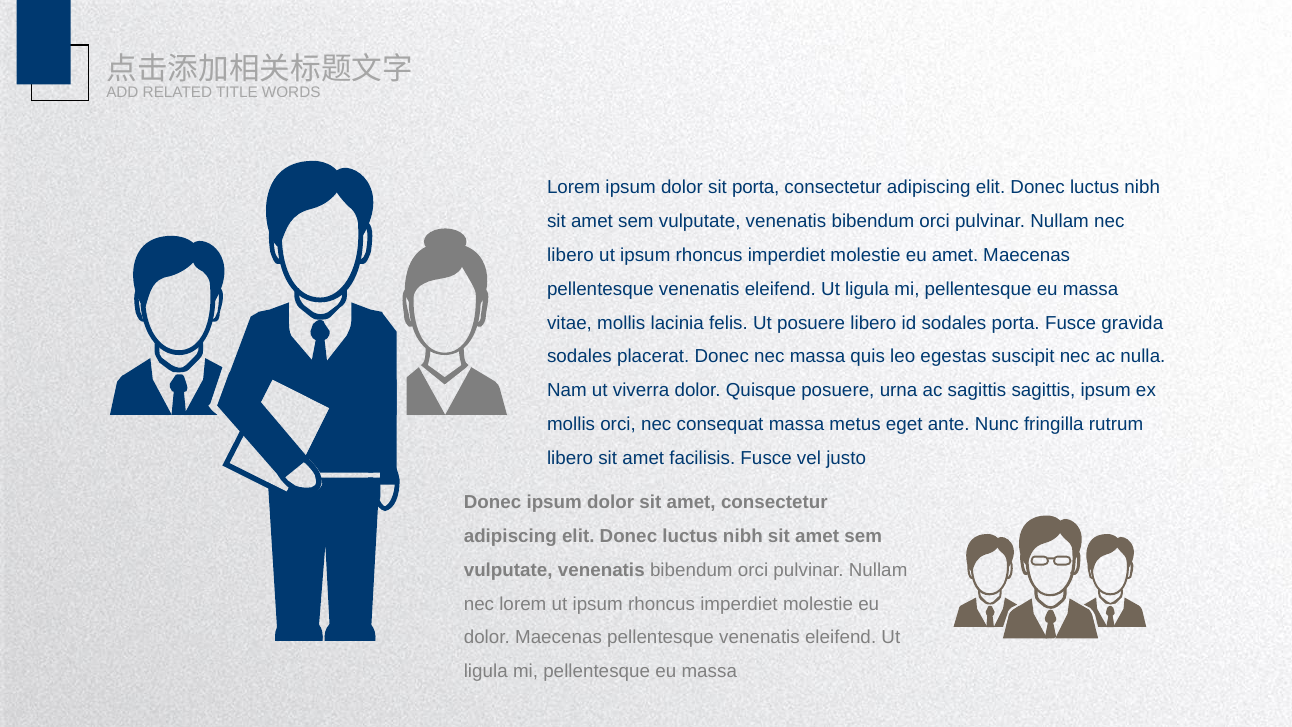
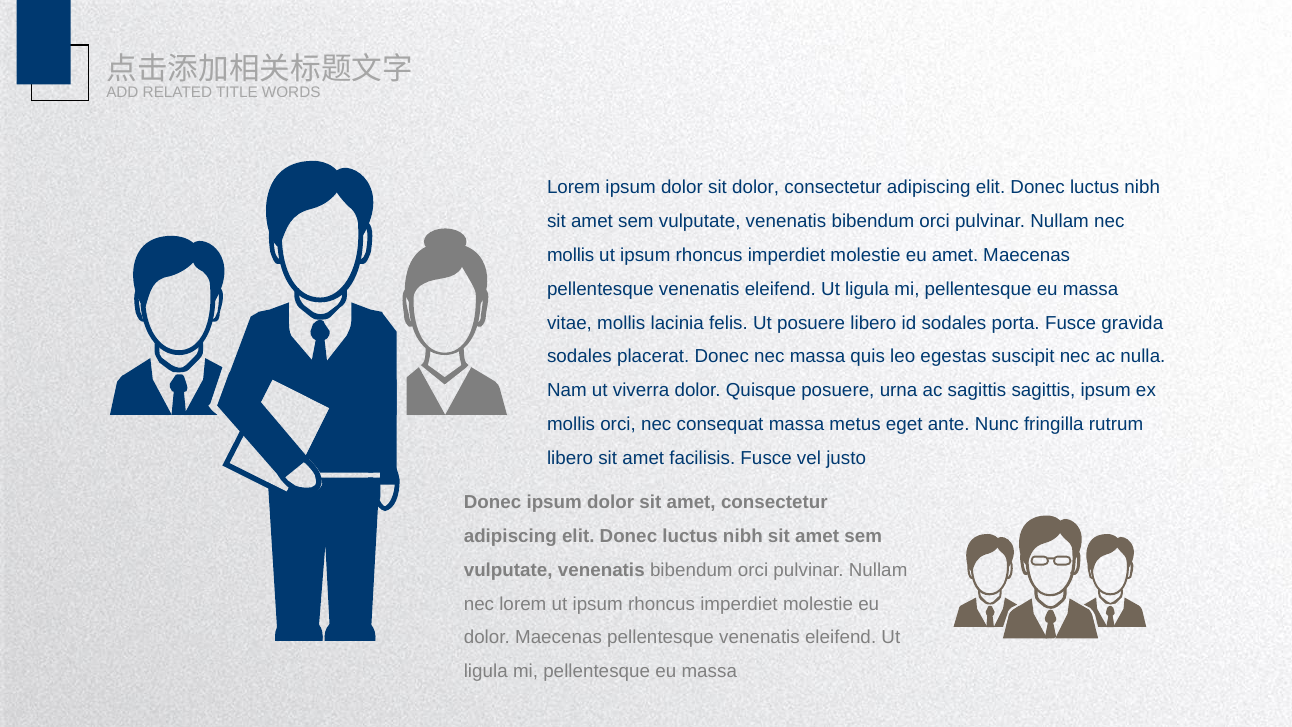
sit porta: porta -> dolor
libero at (570, 255): libero -> mollis
